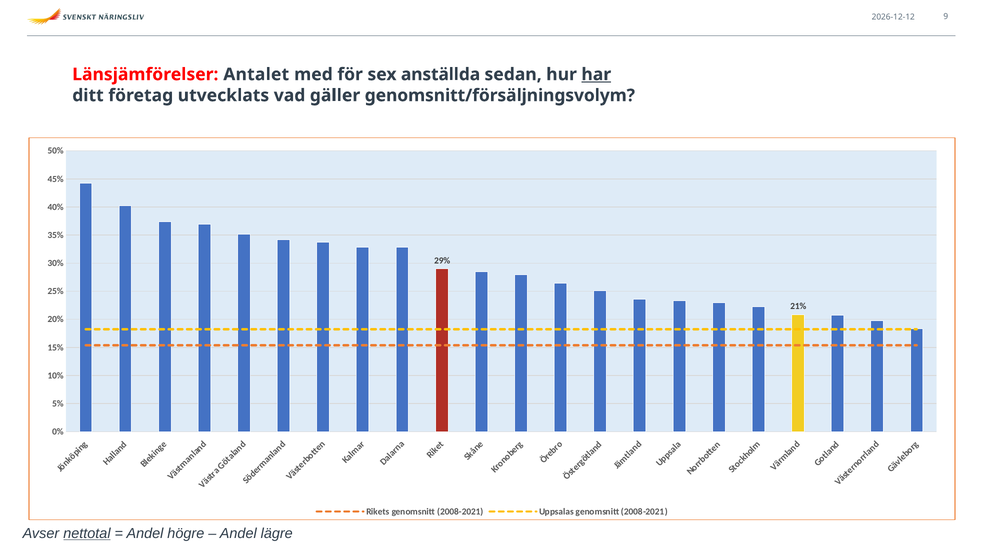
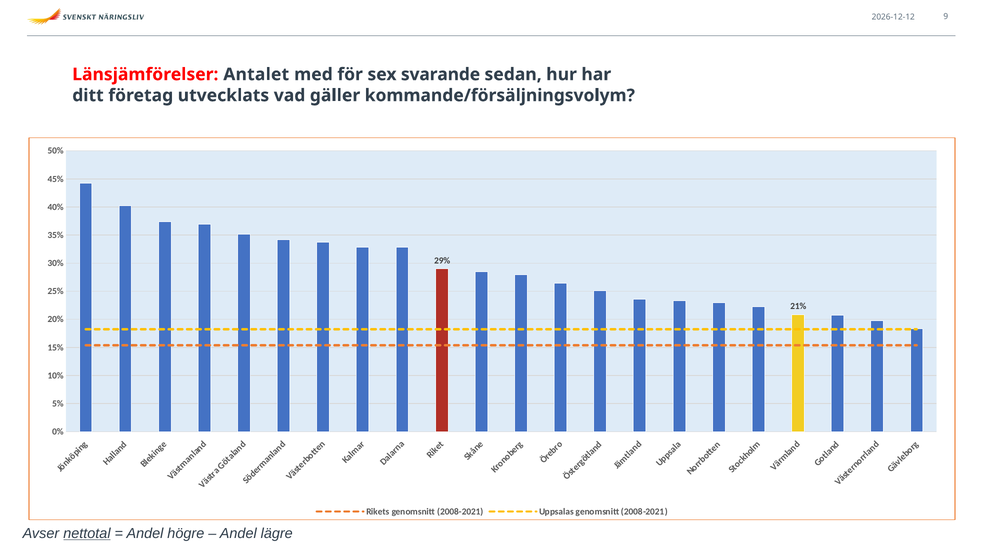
anställda: anställda -> svarande
har underline: present -> none
genomsnitt/försäljningsvolym: genomsnitt/försäljningsvolym -> kommande/försäljningsvolym
